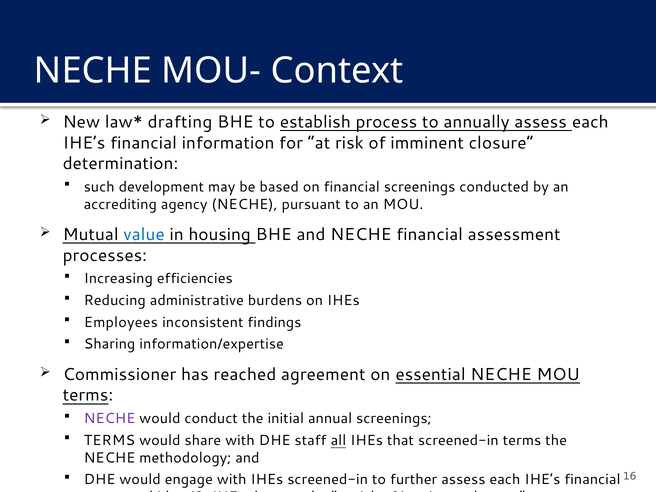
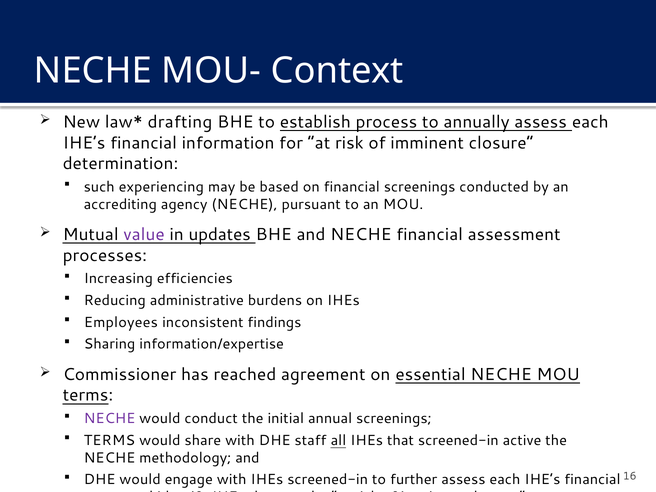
development: development -> experiencing
value colour: blue -> purple
housing: housing -> updates
screened-in terms: terms -> active
